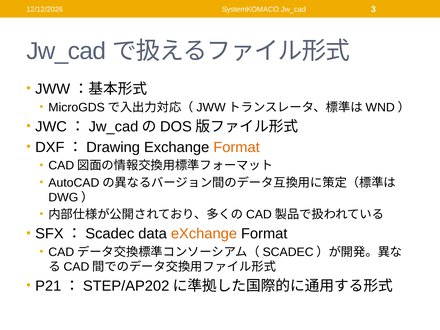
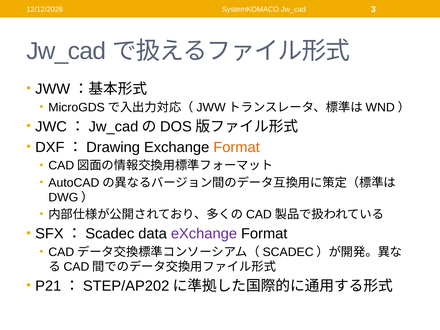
eXchange at (204, 234) colour: orange -> purple
